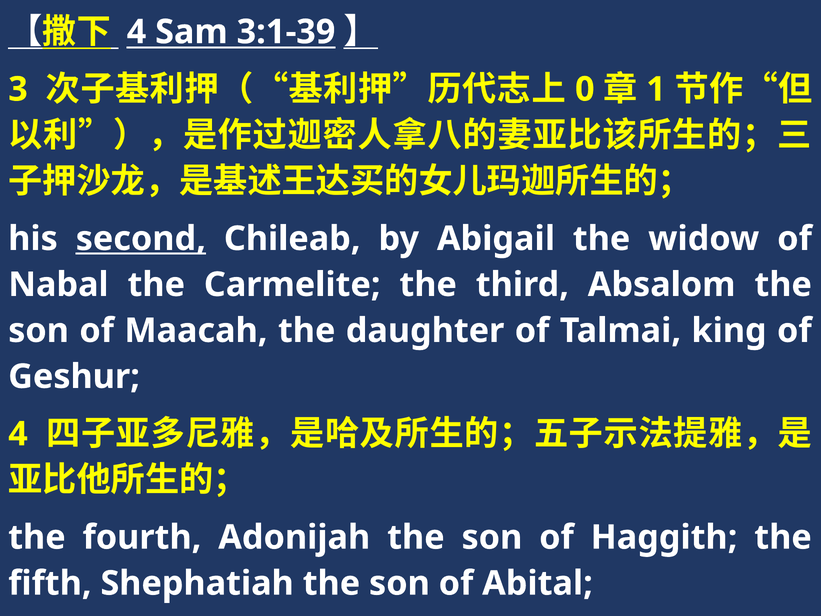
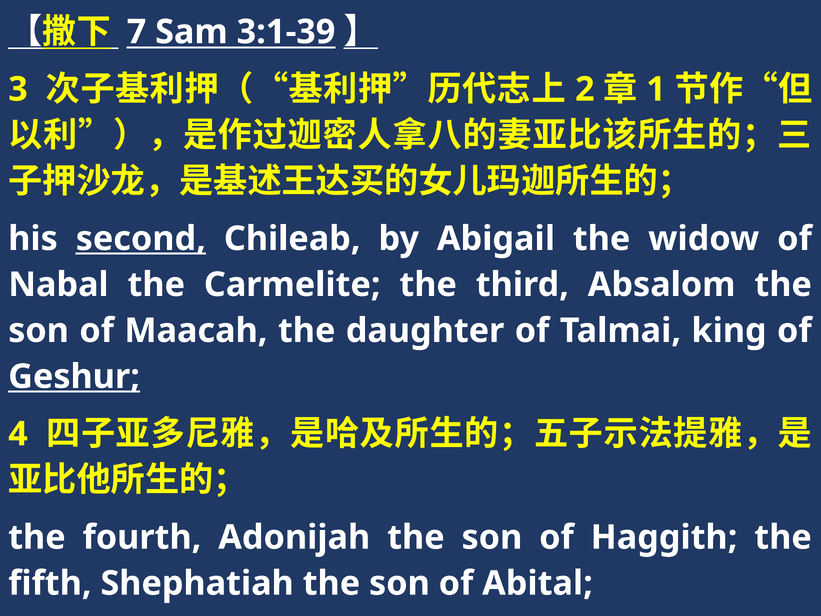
4 at (136, 32): 4 -> 7
0: 0 -> 2
Geshur underline: none -> present
